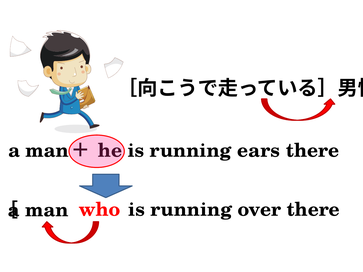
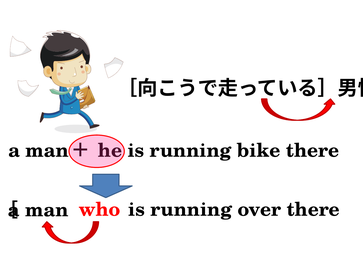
ears: ears -> bike
